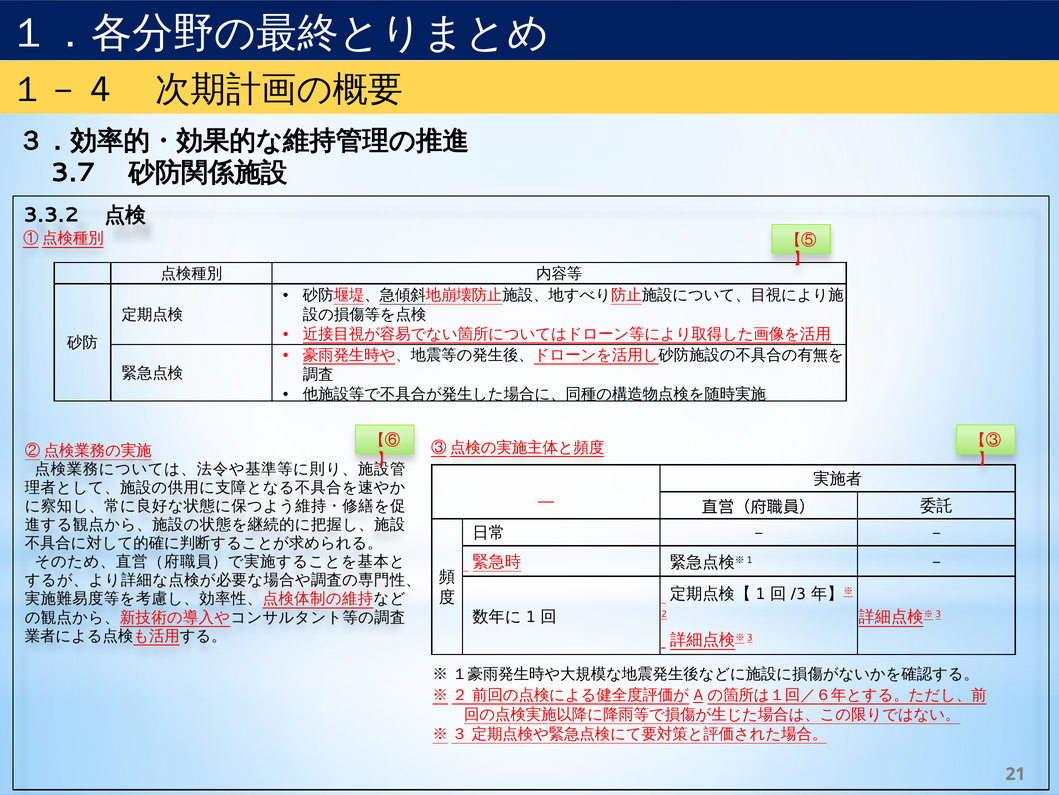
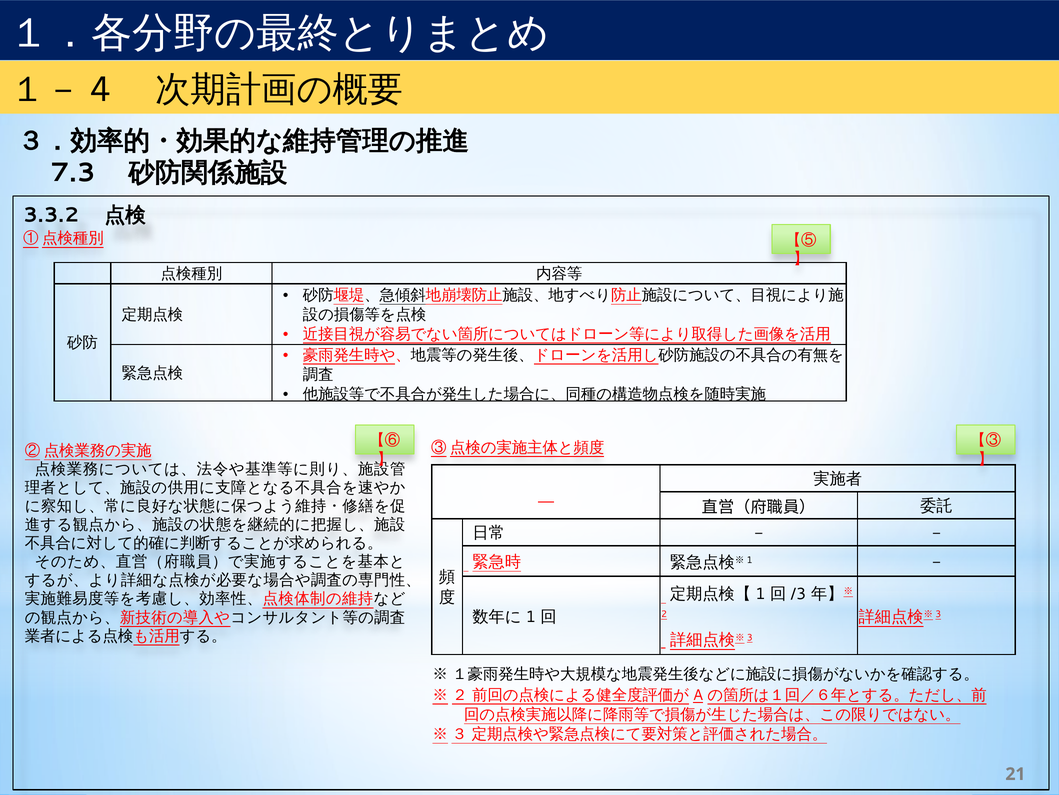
3.7: 3.7 -> 7.3
